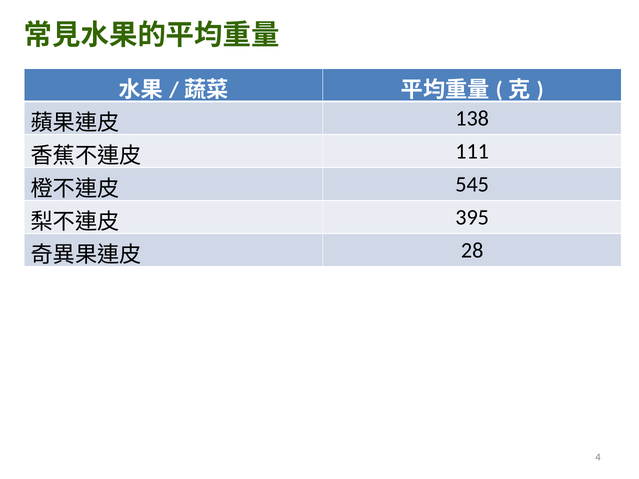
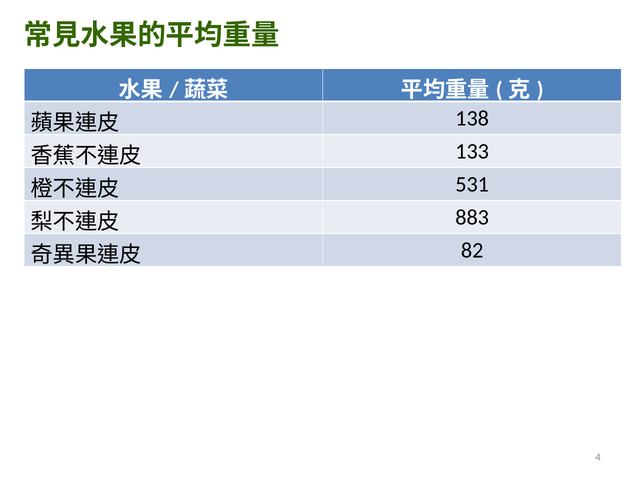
111: 111 -> 133
545: 545 -> 531
395: 395 -> 883
28: 28 -> 82
